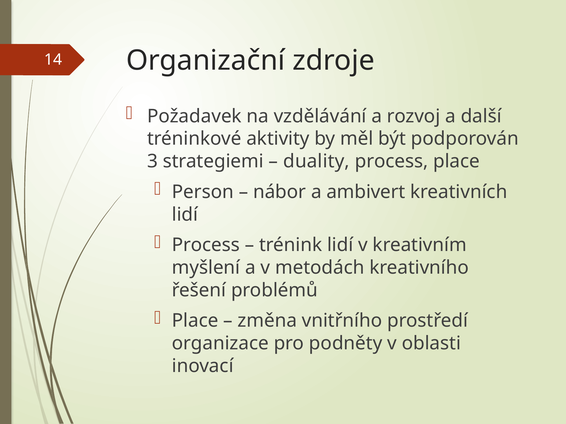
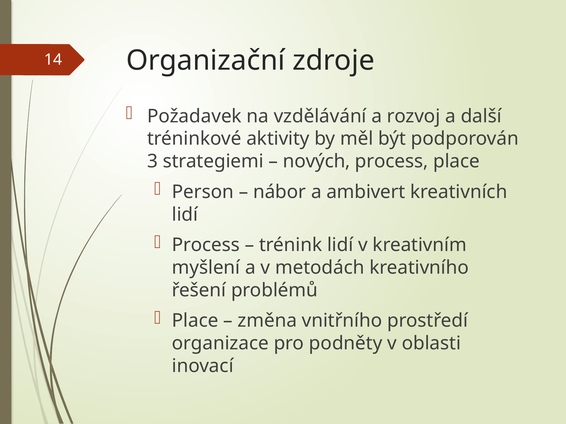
duality: duality -> nových
